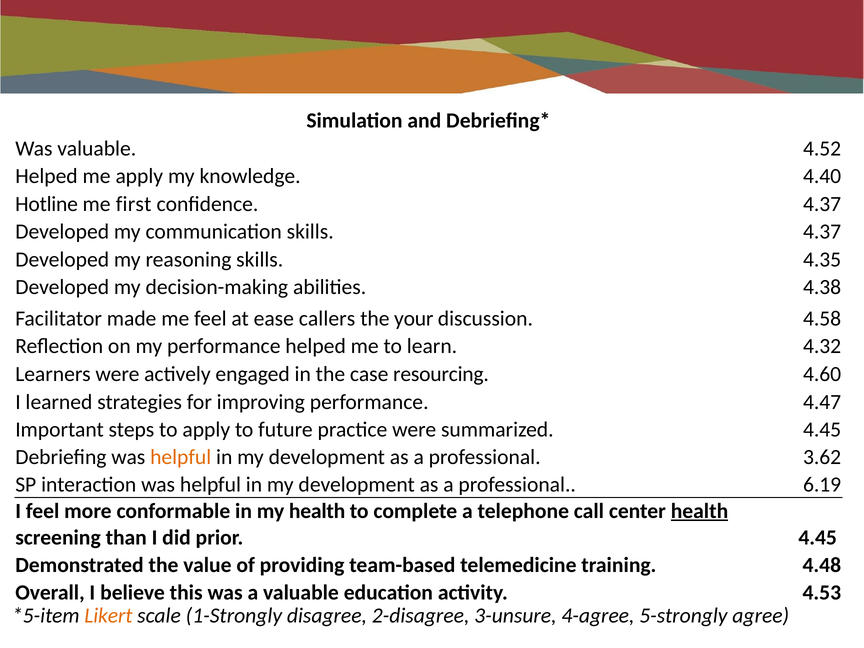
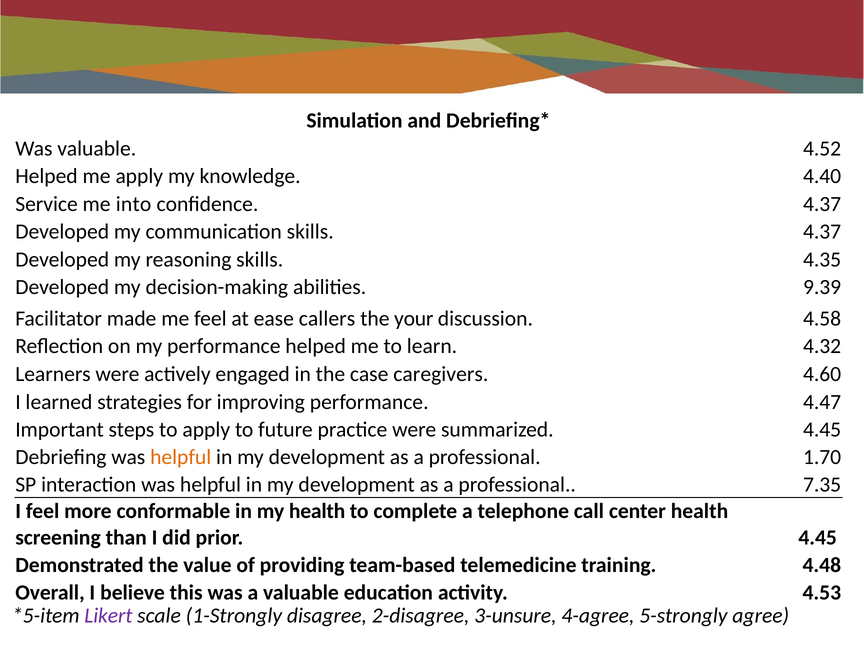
Hotline: Hotline -> Service
first: first -> into
4.38: 4.38 -> 9.39
resourcing: resourcing -> caregivers
3.62: 3.62 -> 1.70
6.19: 6.19 -> 7.35
health at (699, 511) underline: present -> none
Likert colour: orange -> purple
